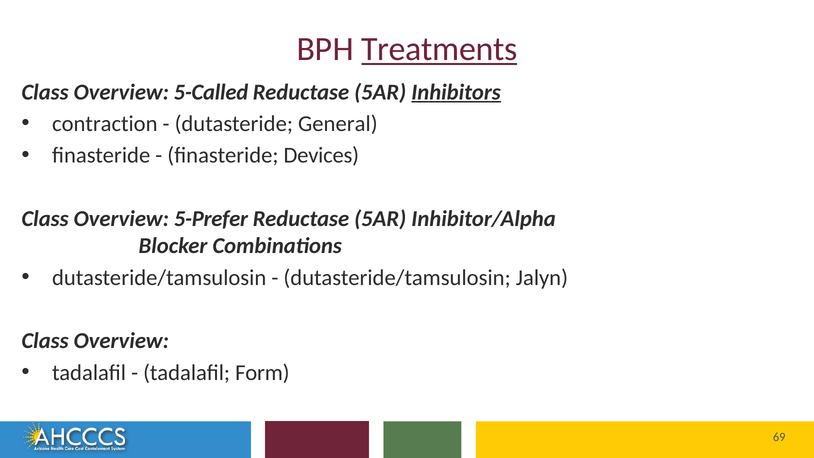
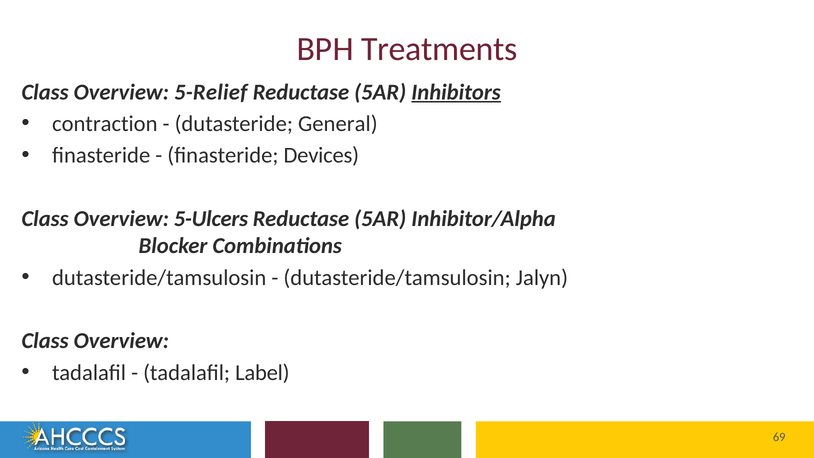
Treatments underline: present -> none
5-Called: 5-Called -> 5-Relief
5-Prefer: 5-Prefer -> 5-Ulcers
Form: Form -> Label
